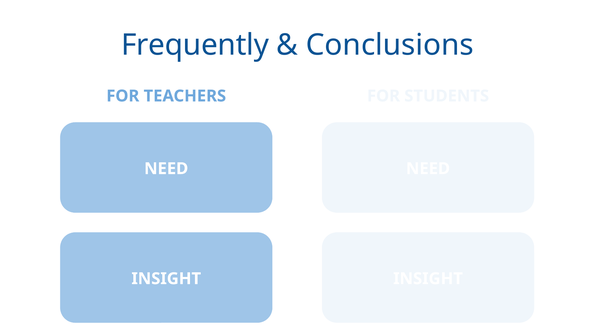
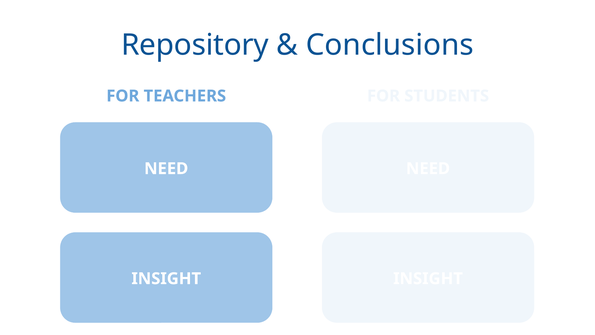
Frequently: Frequently -> Repository
